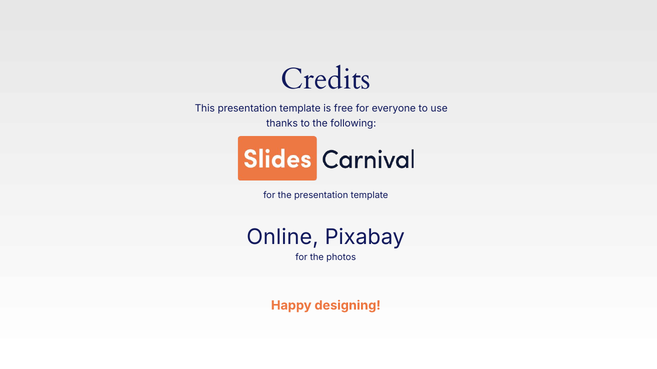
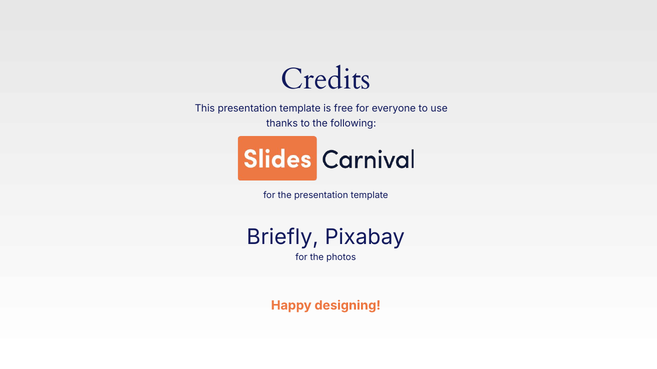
Online: Online -> Briefly
